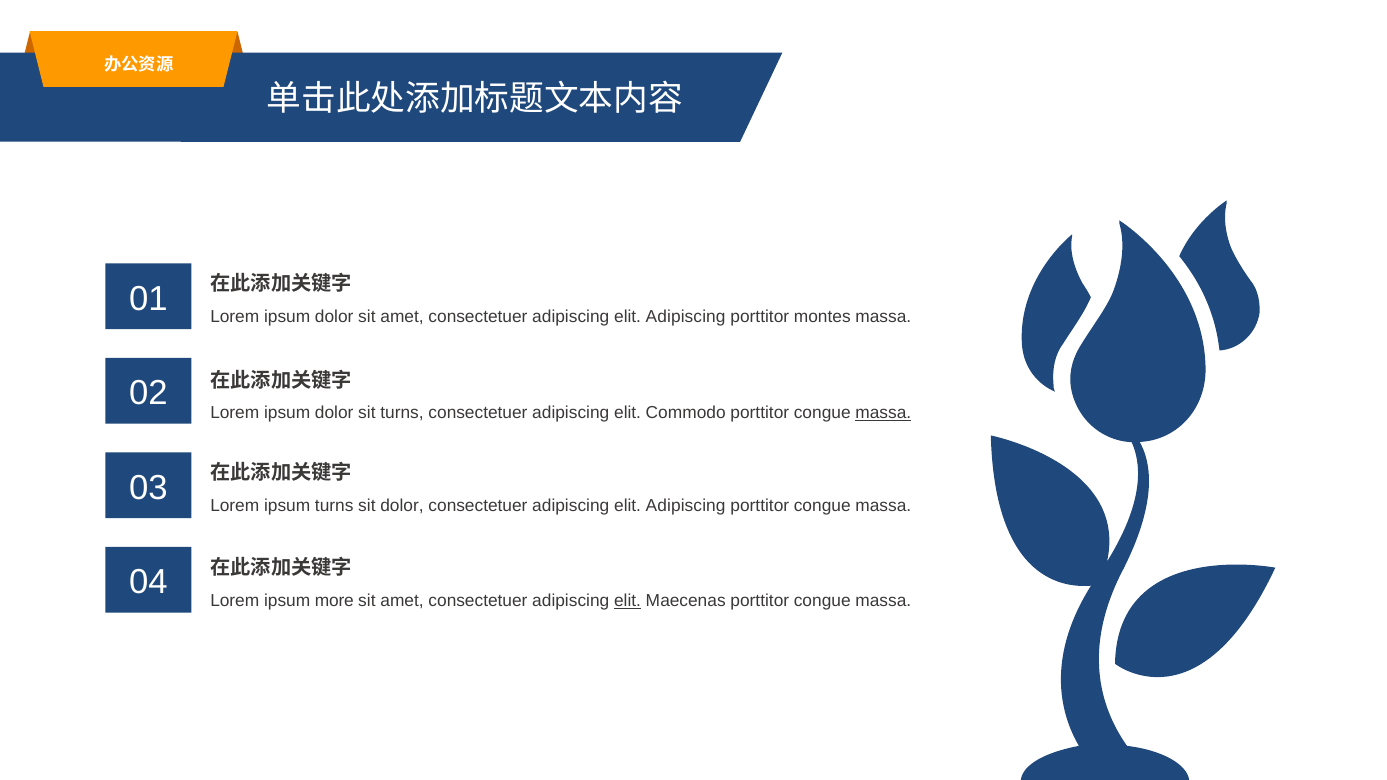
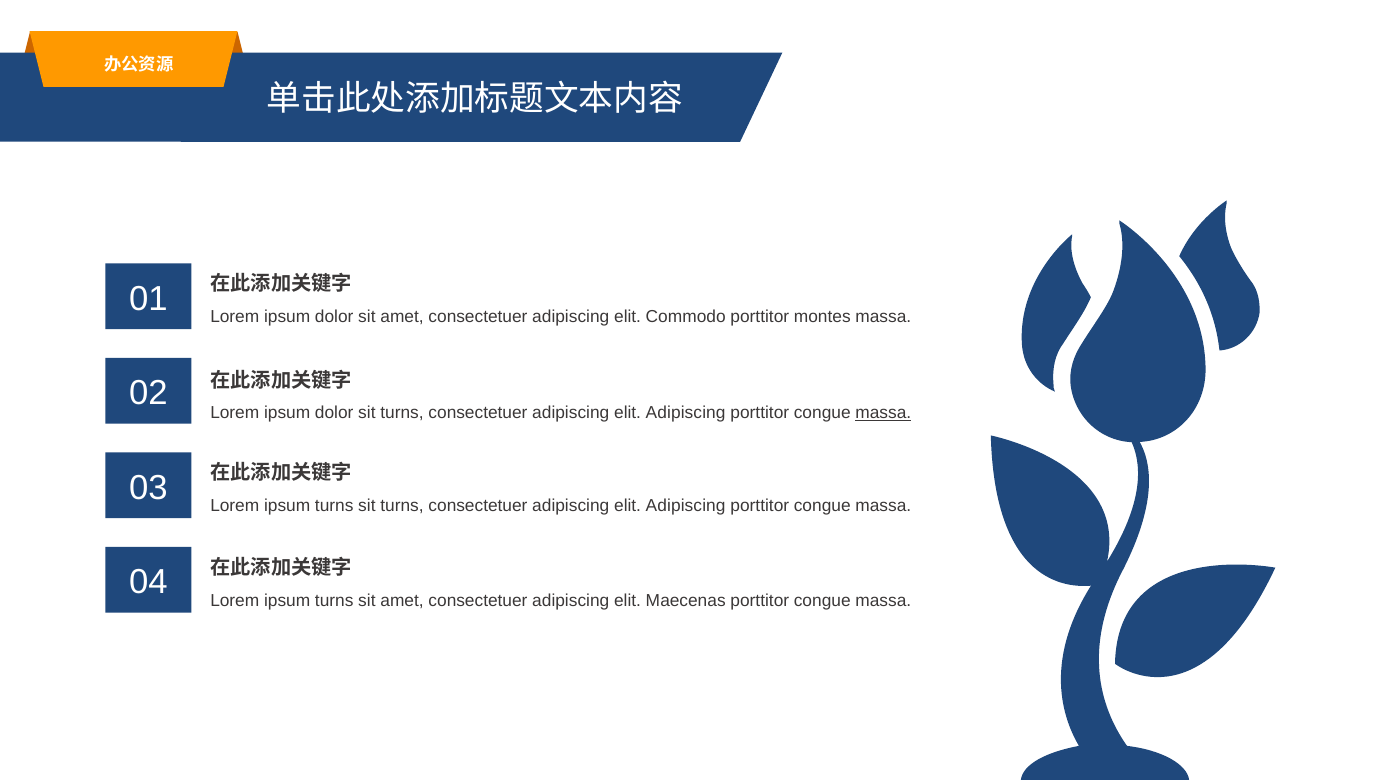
Adipiscing at (686, 317): Adipiscing -> Commodo
Commodo at (686, 413): Commodo -> Adipiscing
dolor at (402, 506): dolor -> turns
more at (334, 601): more -> turns
elit at (628, 601) underline: present -> none
